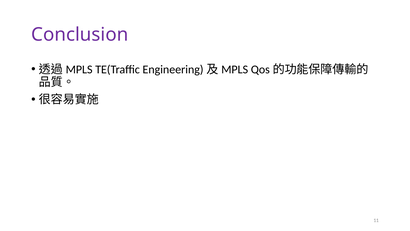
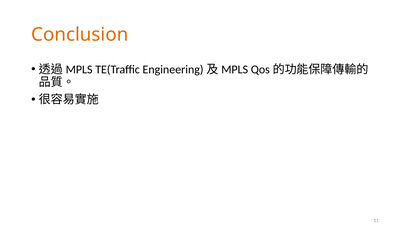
Conclusion colour: purple -> orange
